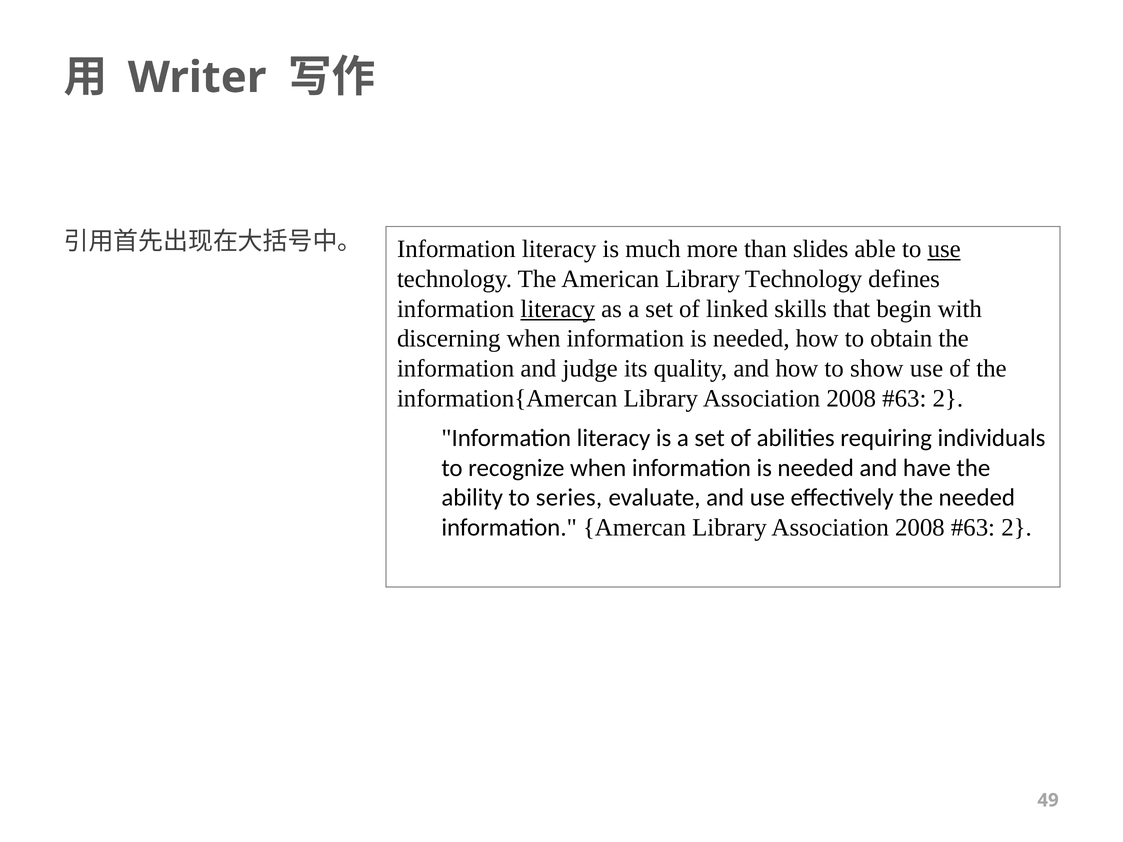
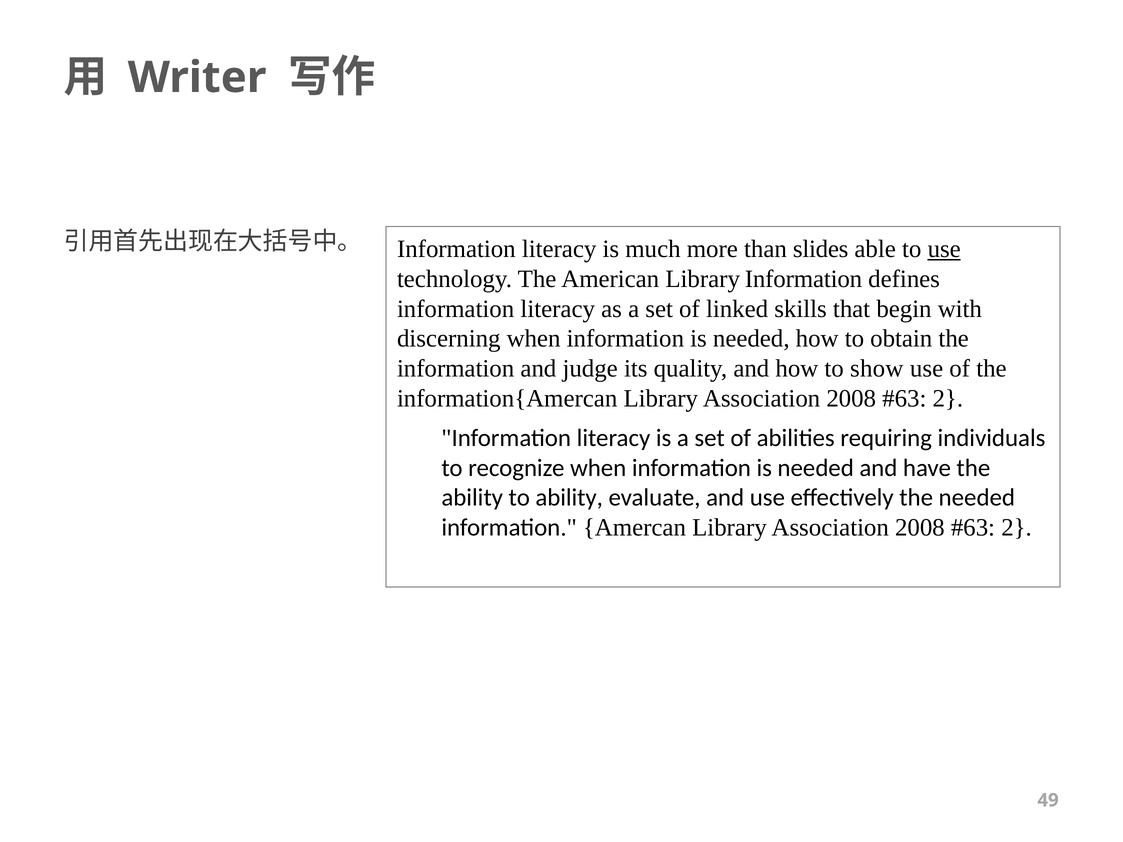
Library Technology: Technology -> Information
literacy at (558, 309) underline: present -> none
to series: series -> ability
